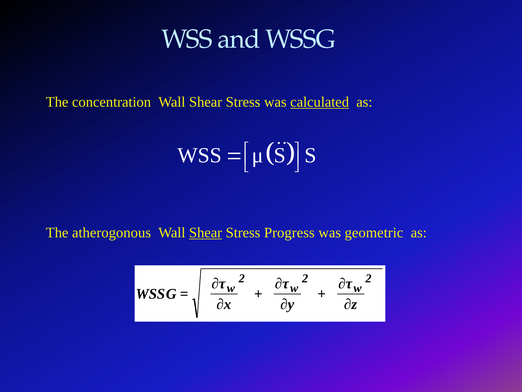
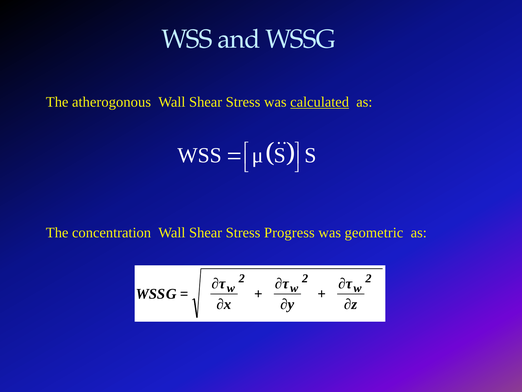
concentration: concentration -> atherogonous
atherogonous: atherogonous -> concentration
Shear at (206, 233) underline: present -> none
